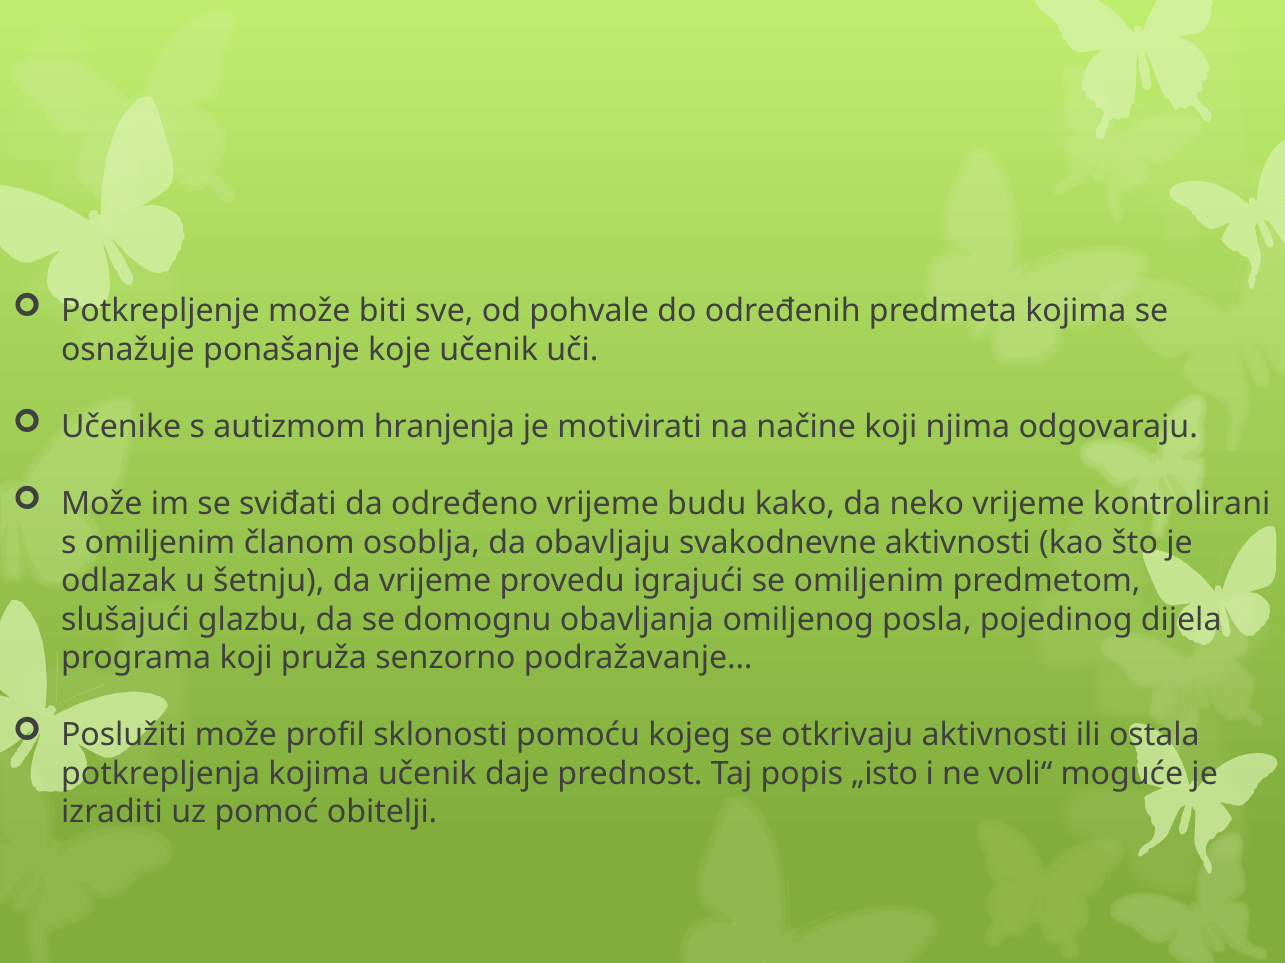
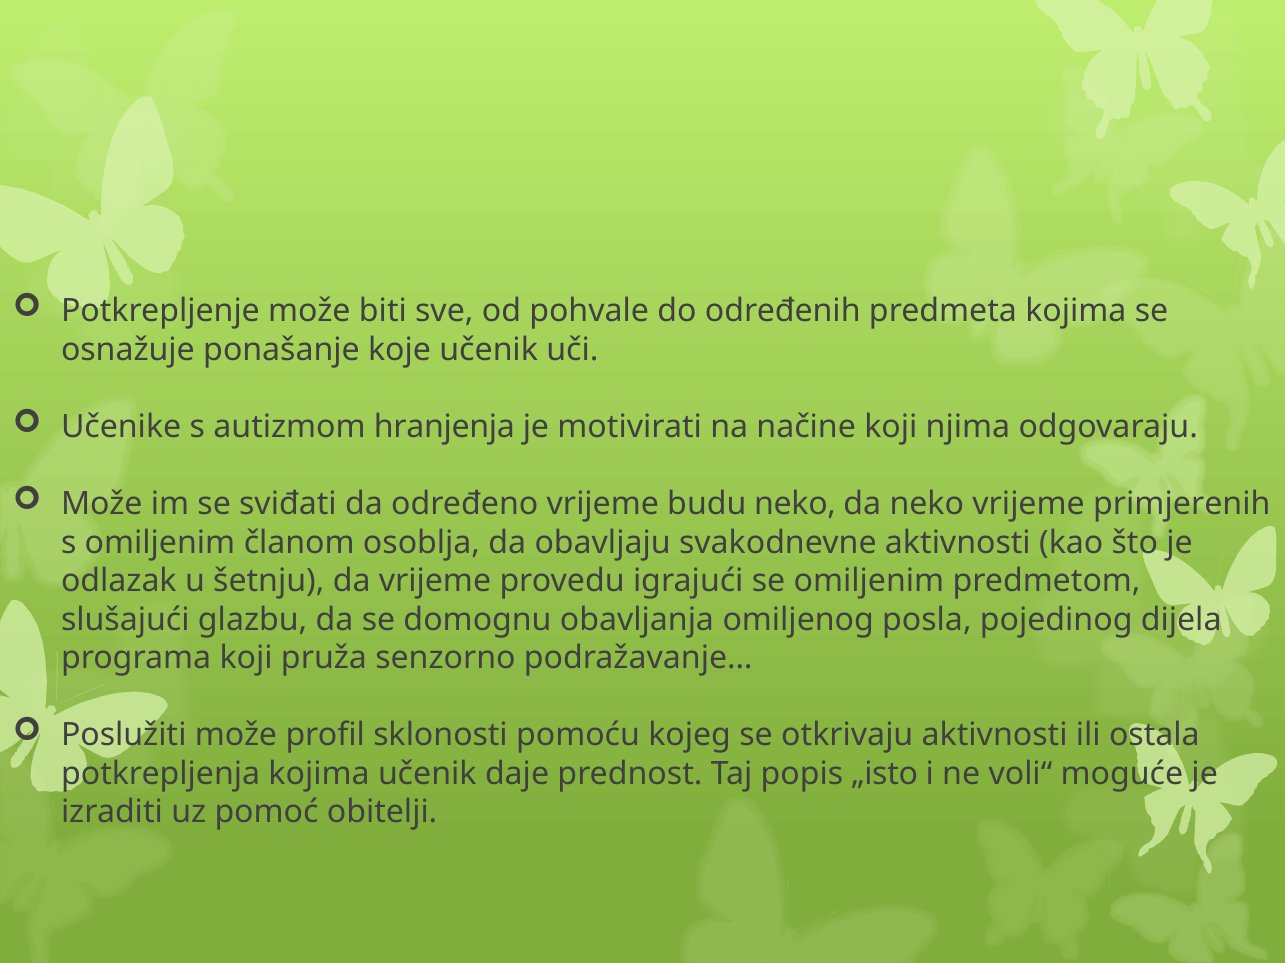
budu kako: kako -> neko
kontrolirani: kontrolirani -> primjerenih
